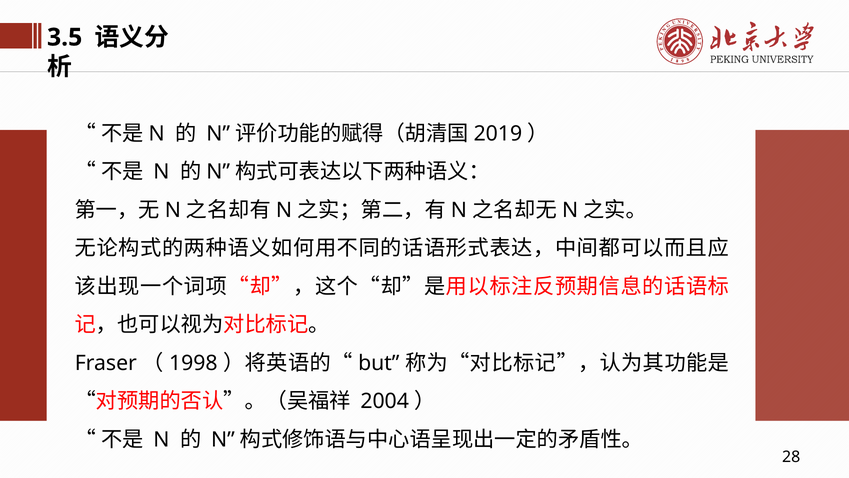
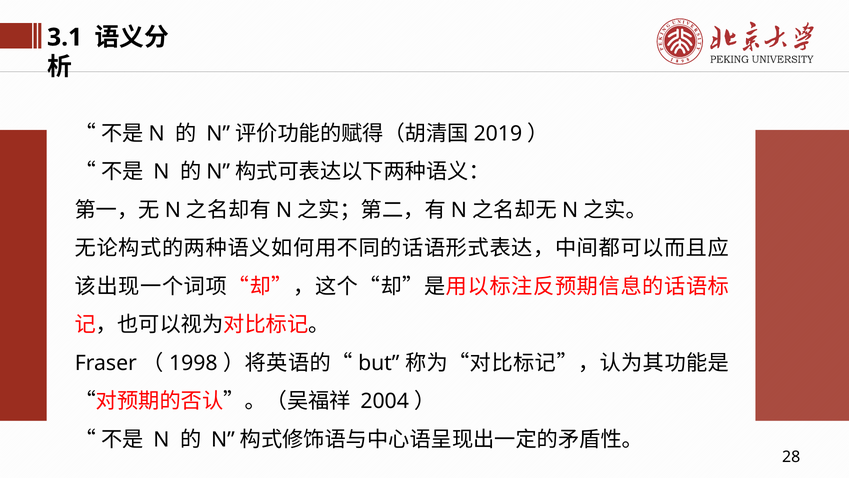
3.5: 3.5 -> 3.1
